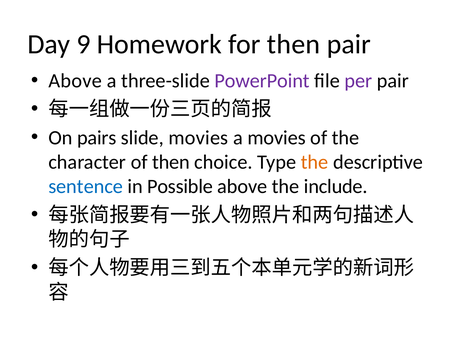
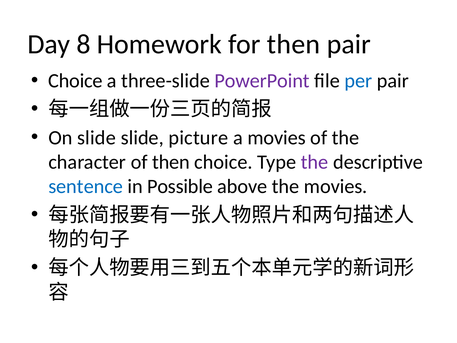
9: 9 -> 8
Above at (75, 81): Above -> Choice
per colour: purple -> blue
On pairs: pairs -> slide
slide movies: movies -> picture
the at (315, 162) colour: orange -> purple
the include: include -> movies
